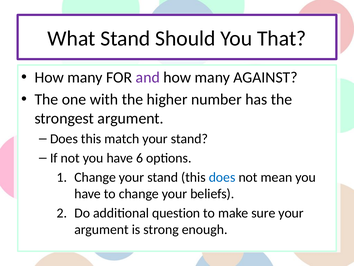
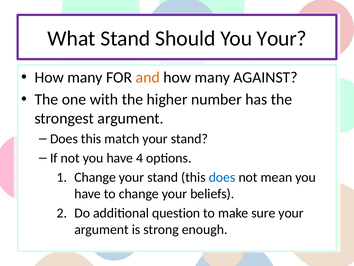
You That: That -> Your
and colour: purple -> orange
6: 6 -> 4
